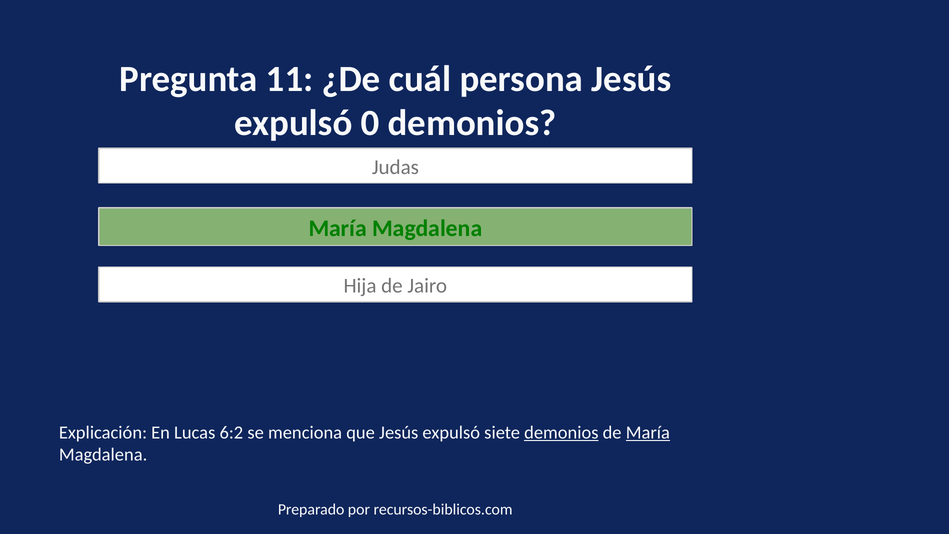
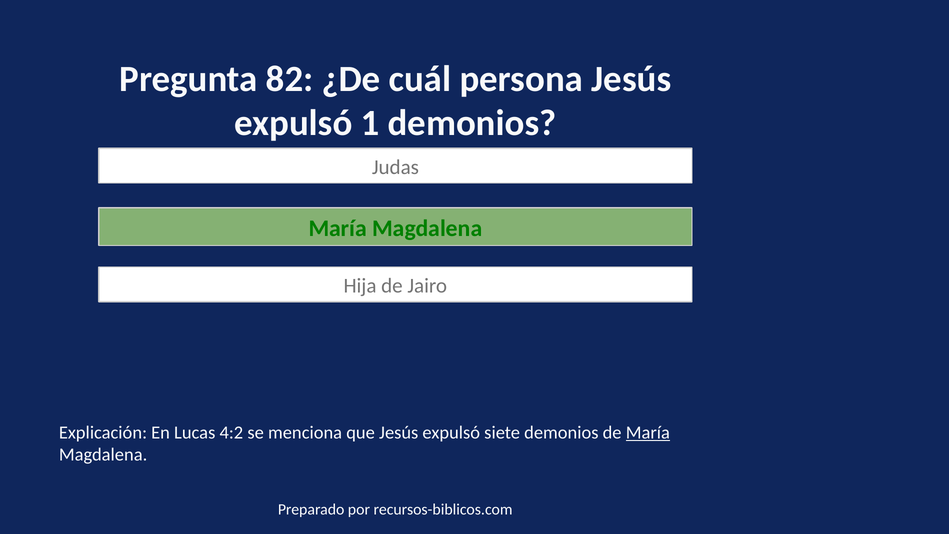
11: 11 -> 82
0: 0 -> 1
6:2: 6:2 -> 4:2
demonios at (561, 432) underline: present -> none
